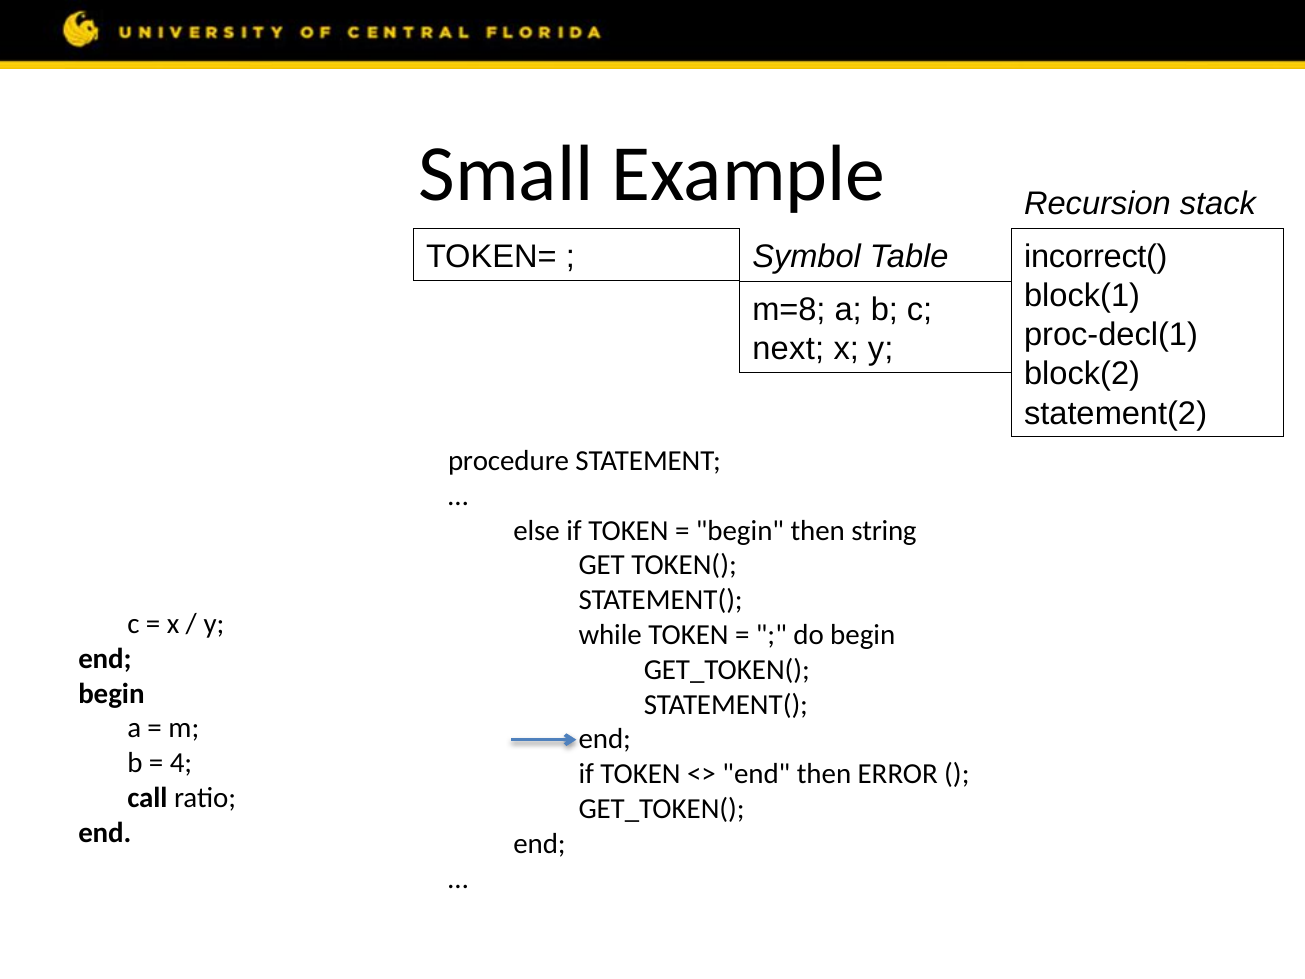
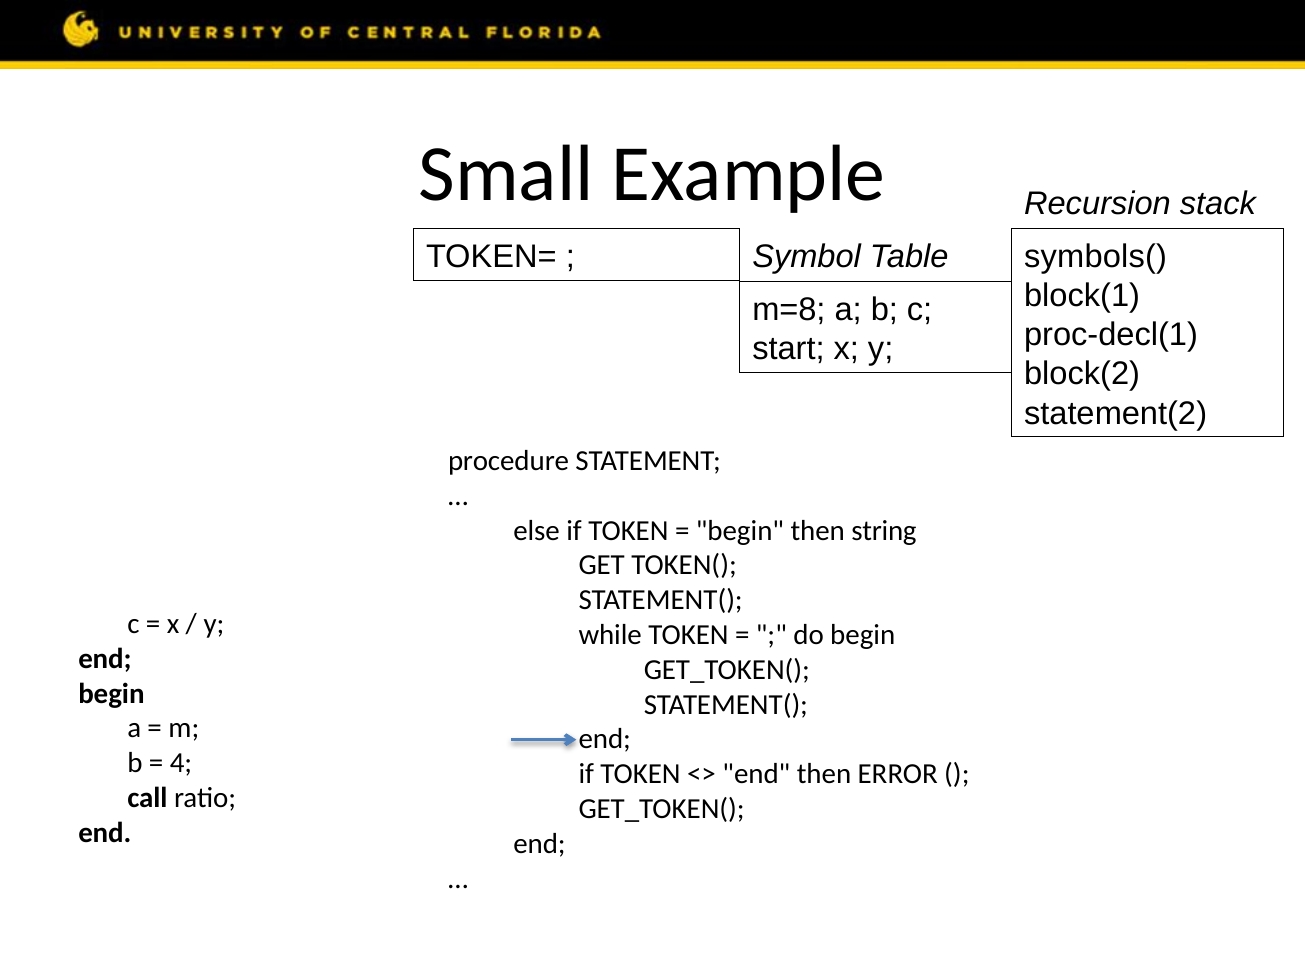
incorrect(: incorrect( -> symbols(
next: next -> start
